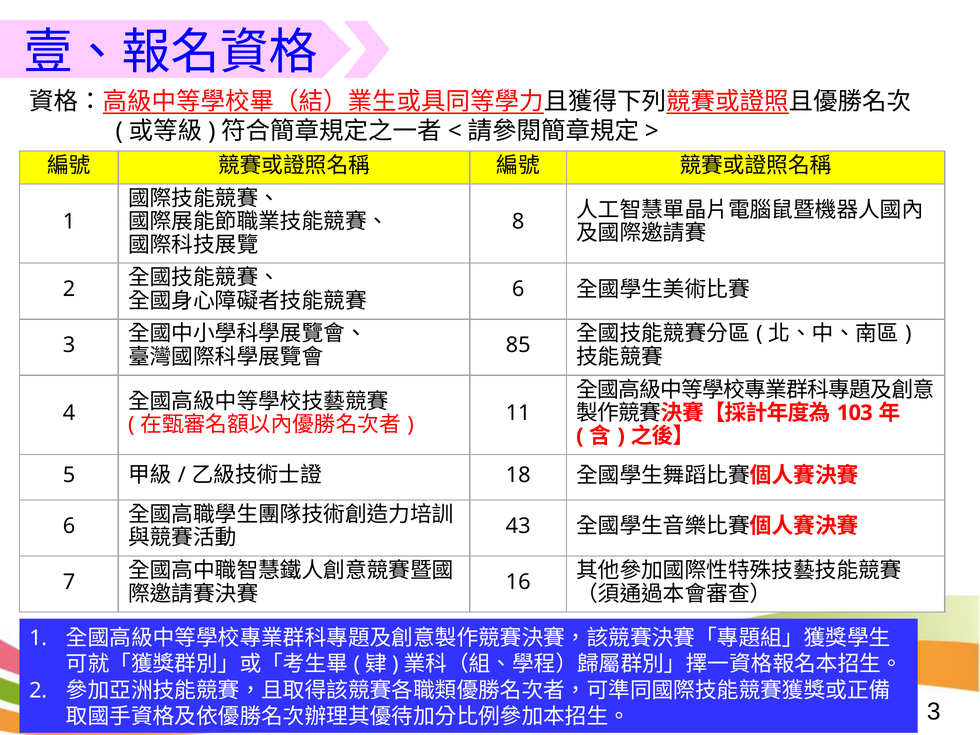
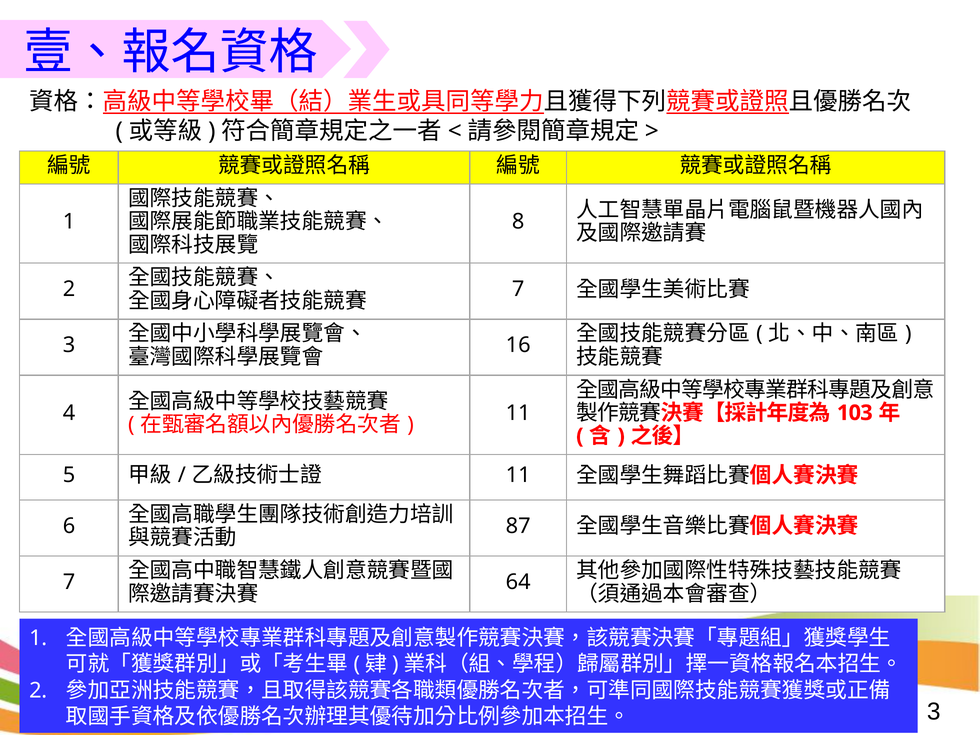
6 at (518, 289): 6 -> 7
85: 85 -> 16
18 at (518, 475): 18 -> 11
43: 43 -> 87
16: 16 -> 64
